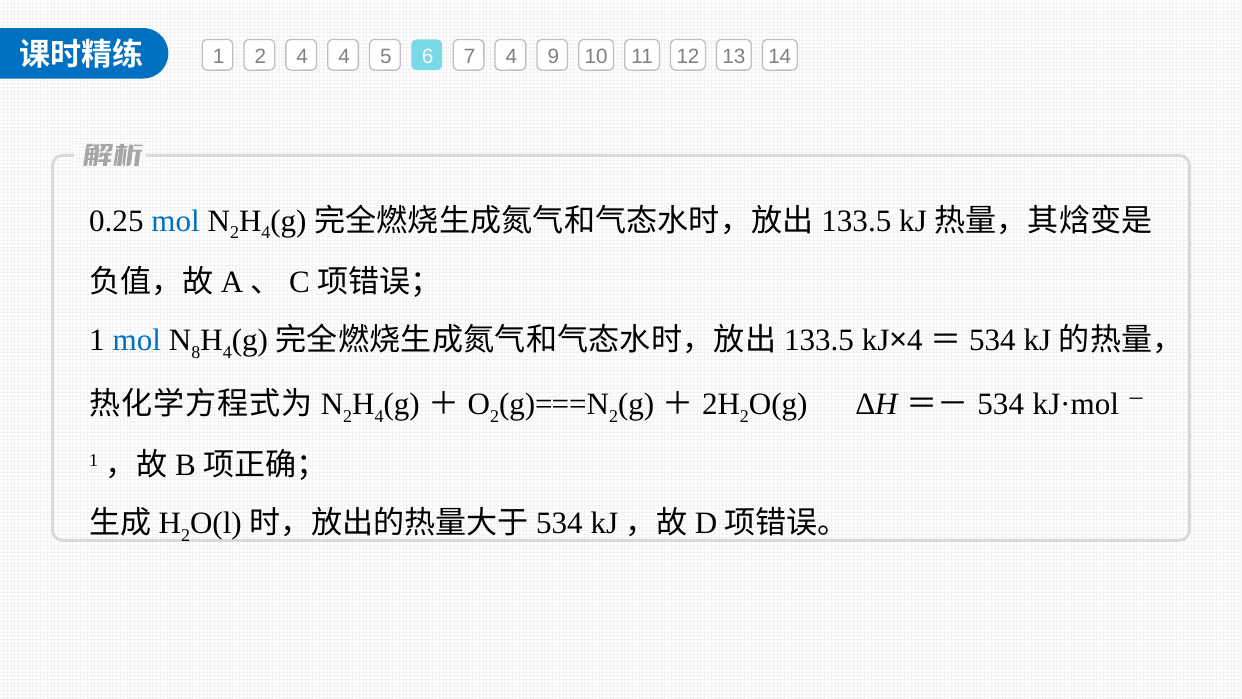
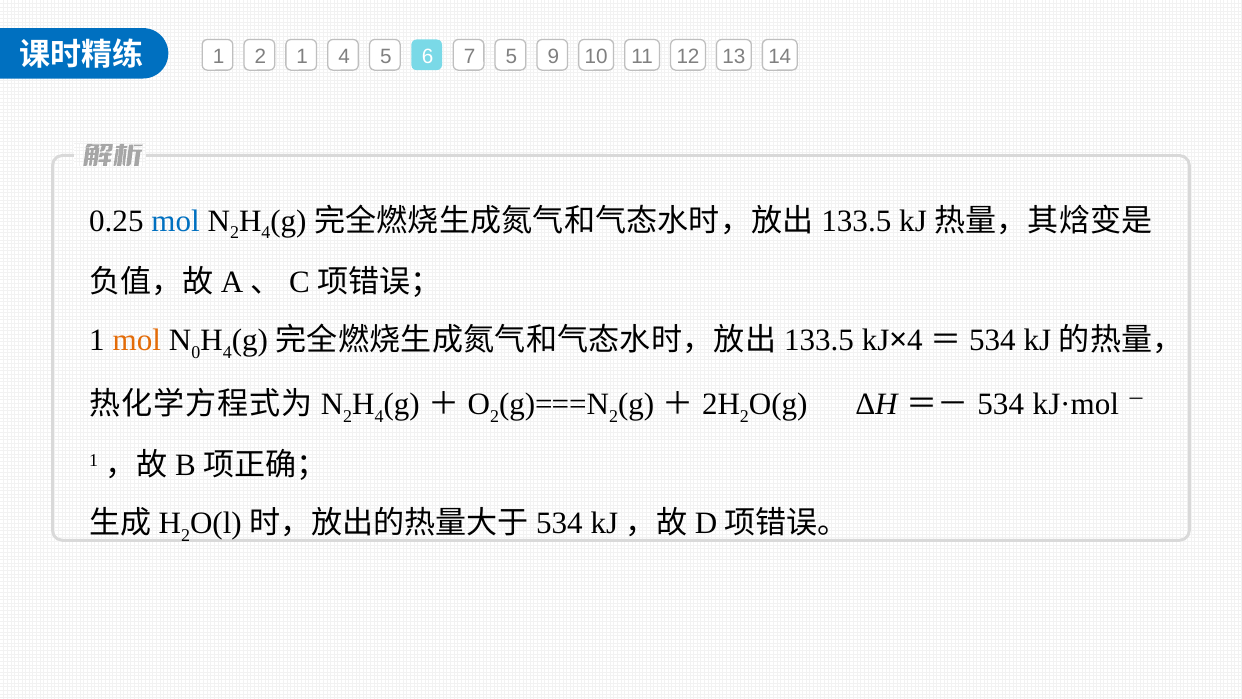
2 4: 4 -> 1
7 4: 4 -> 5
mol at (137, 340) colour: blue -> orange
8: 8 -> 0
